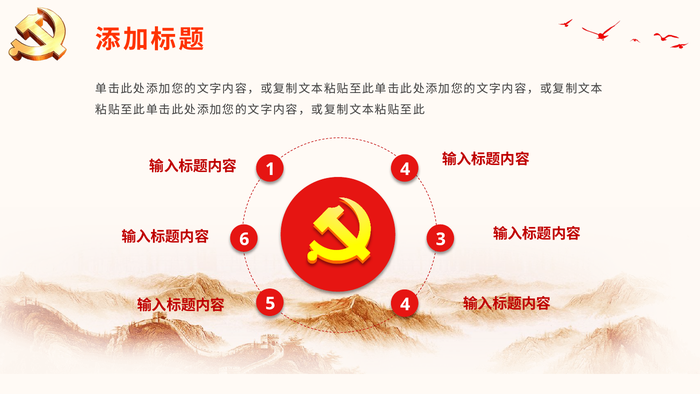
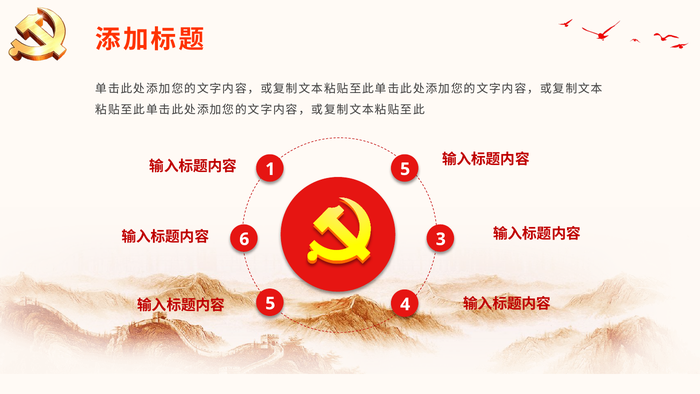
1 4: 4 -> 5
